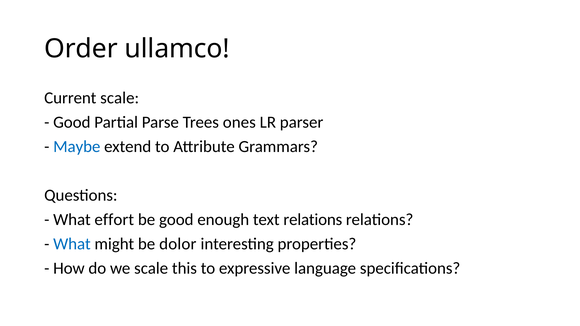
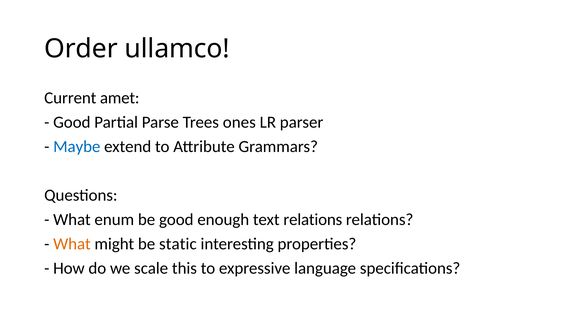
Current scale: scale -> amet
effort: effort -> enum
What at (72, 244) colour: blue -> orange
dolor: dolor -> static
